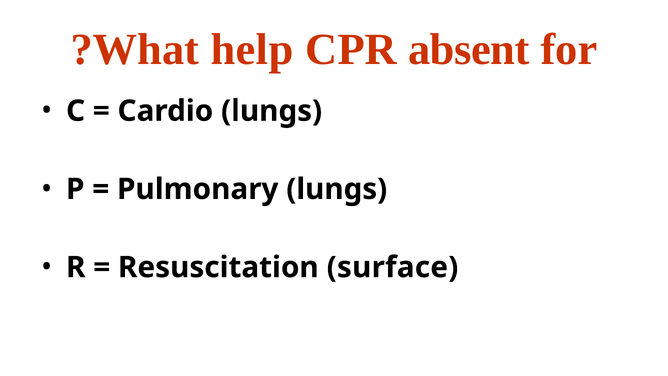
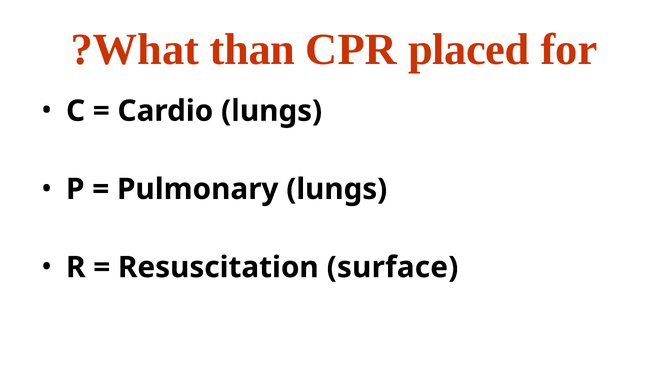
help: help -> than
absent: absent -> placed
